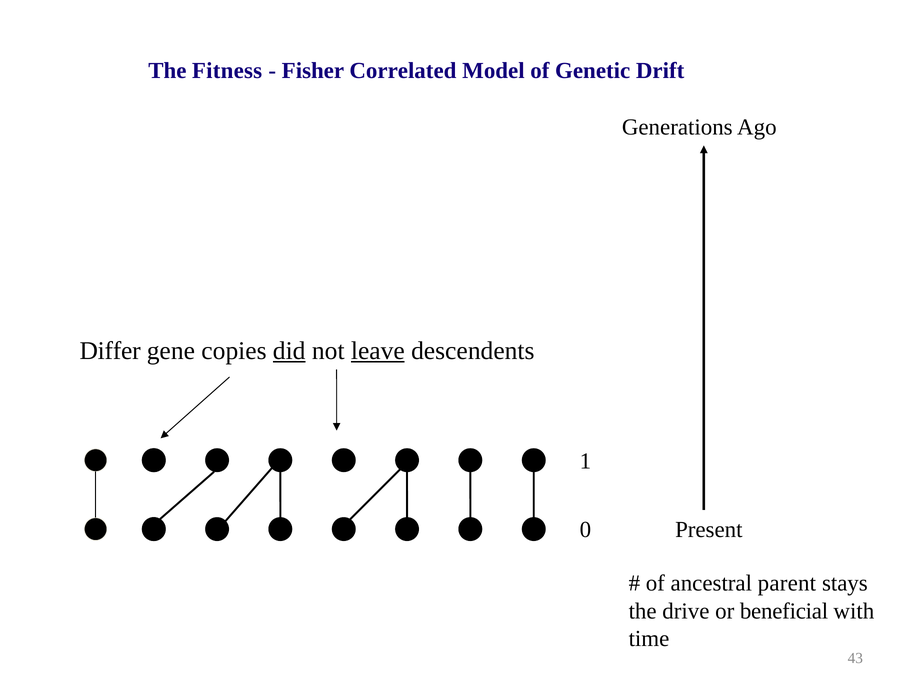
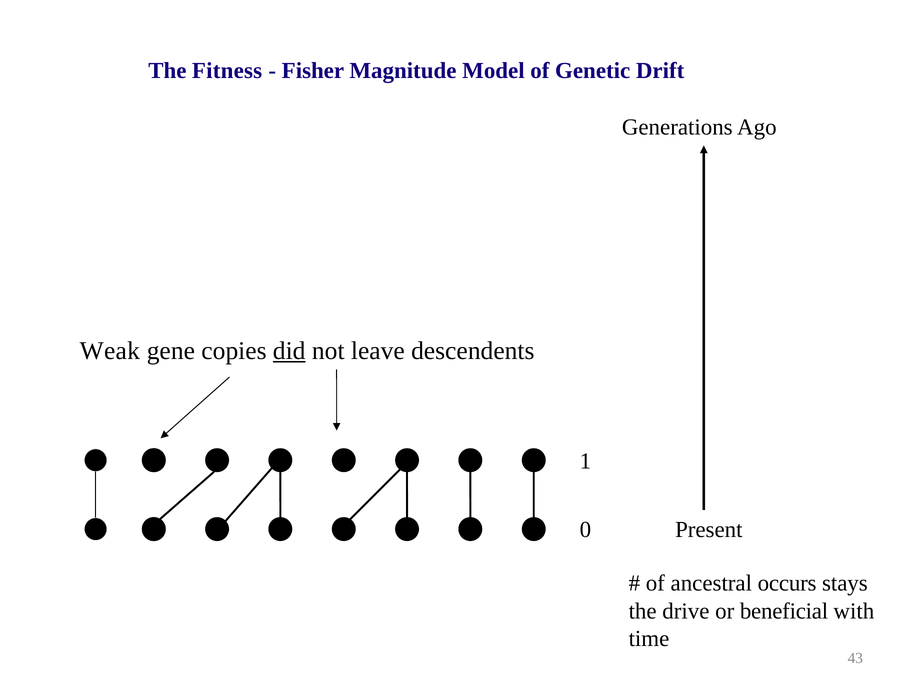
Correlated: Correlated -> Magnitude
Differ: Differ -> Weak
leave underline: present -> none
parent: parent -> occurs
